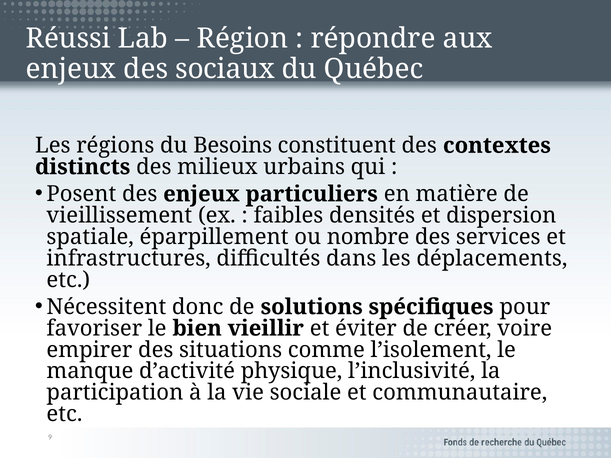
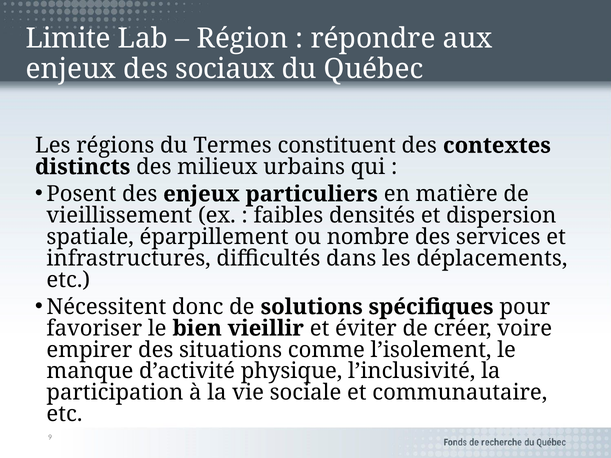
Réussi: Réussi -> Limite
Besoins: Besoins -> Termes
